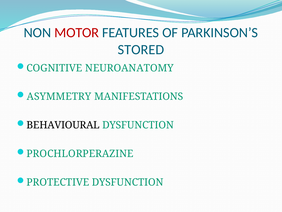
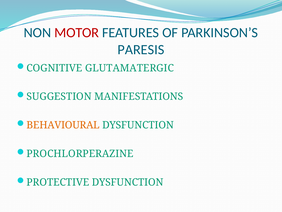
STORED: STORED -> PARESIS
NEUROANATOMY: NEUROANATOMY -> GLUTAMATERGIC
ASYMMETRY: ASYMMETRY -> SUGGESTION
BEHAVIOURAL colour: black -> orange
